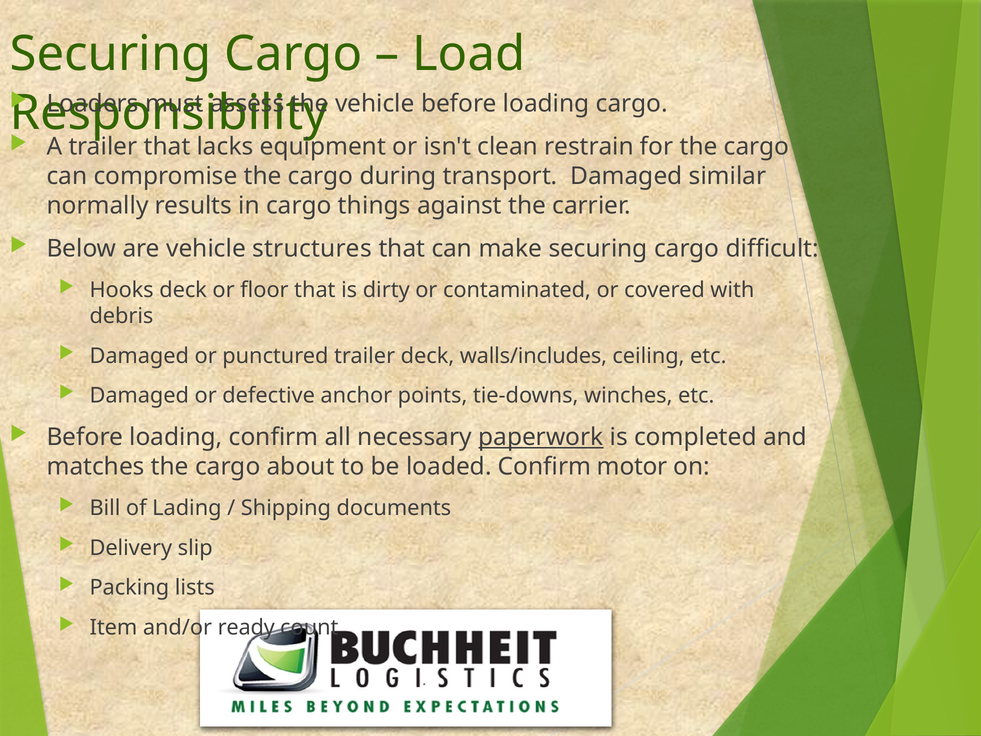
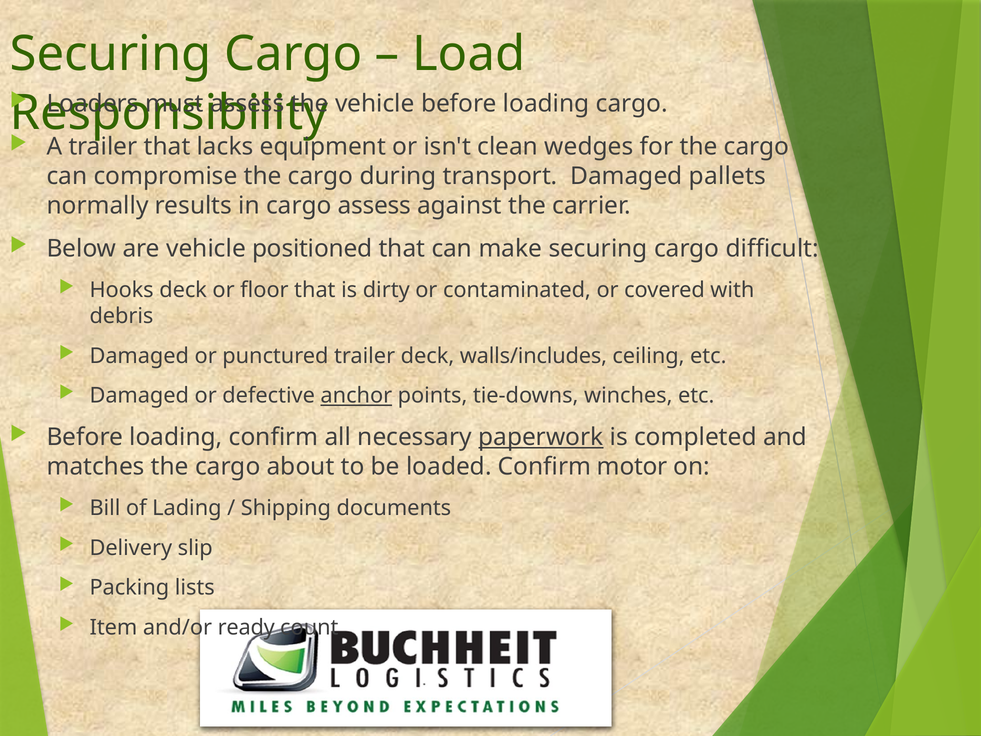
restrain: restrain -> wedges
similar: similar -> pallets
cargo things: things -> assess
structures: structures -> positioned
anchor underline: none -> present
